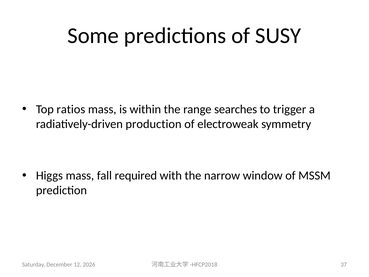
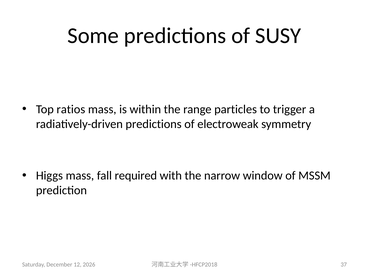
searches: searches -> particles
radiatively-driven production: production -> predictions
